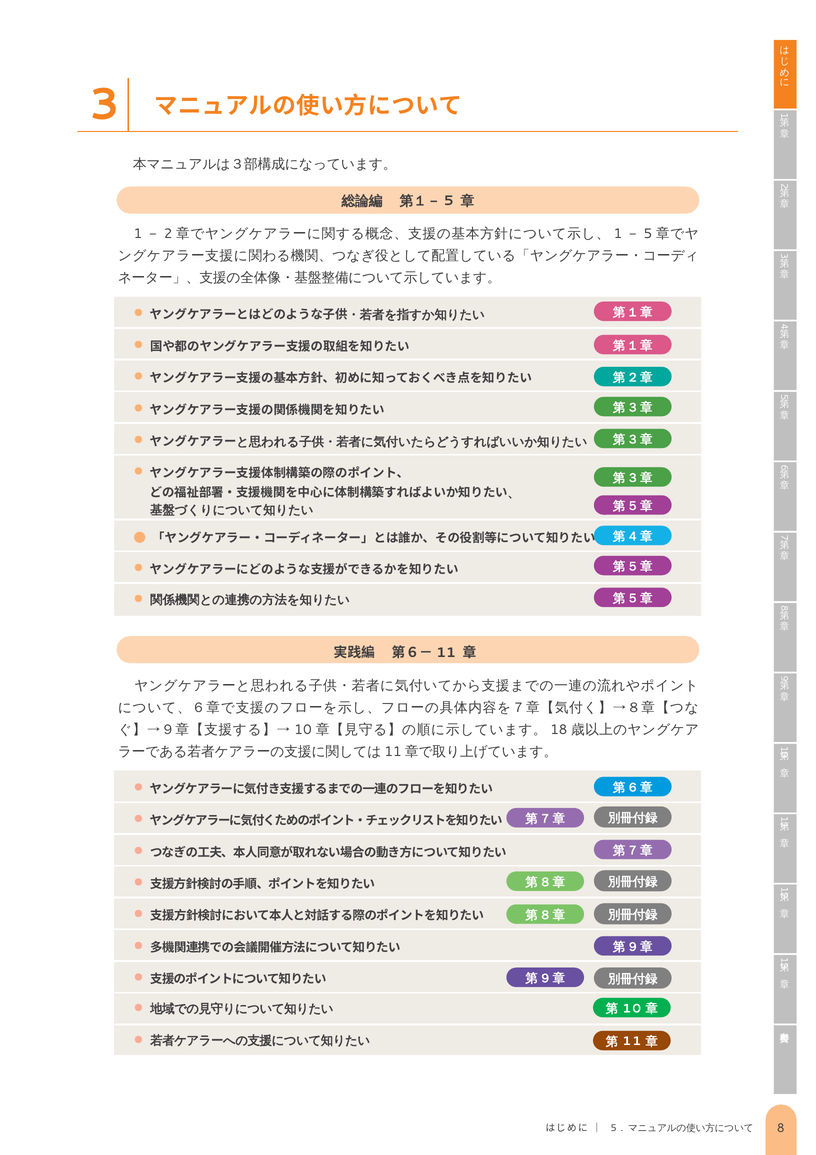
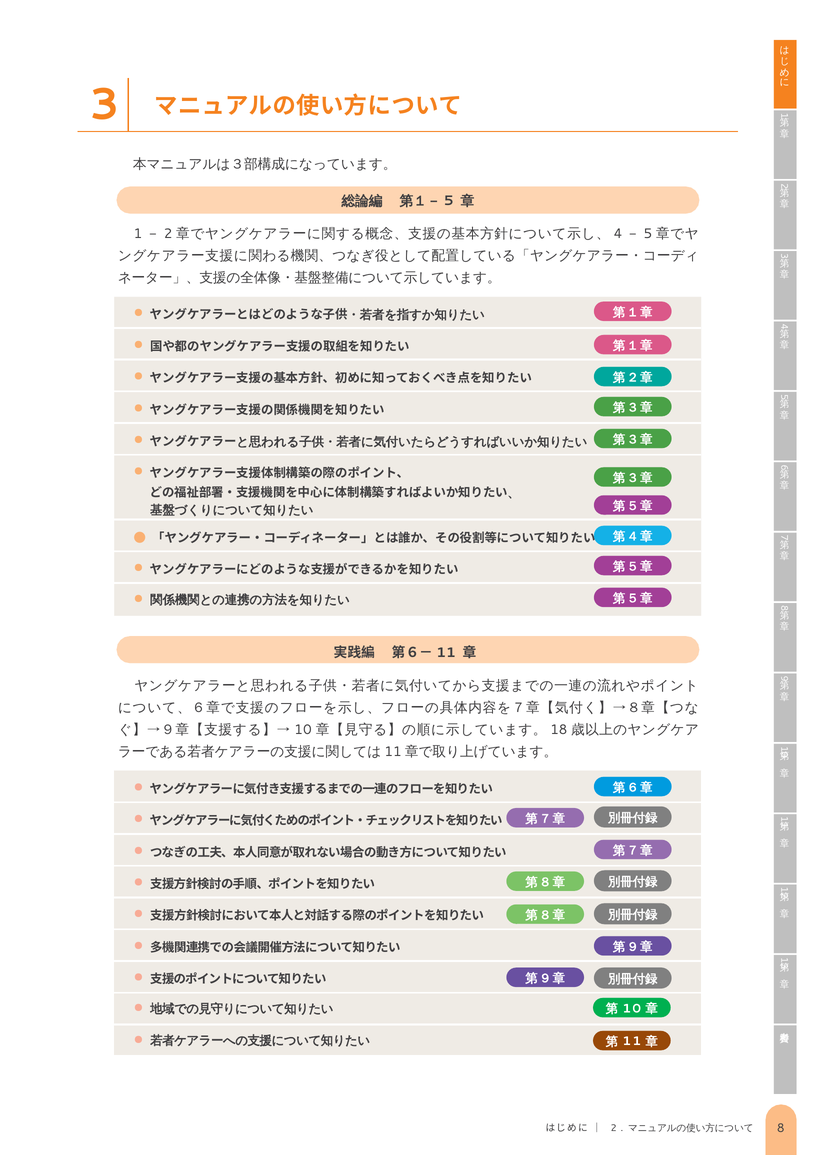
1 at (618, 234): 1 -> 4
5 at (614, 1127): 5 -> 2
